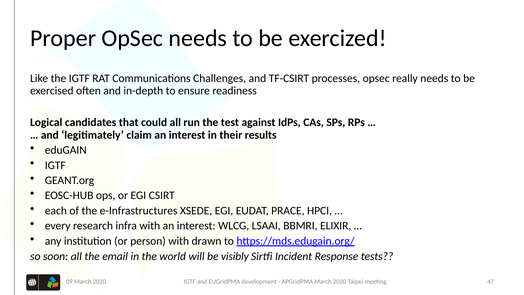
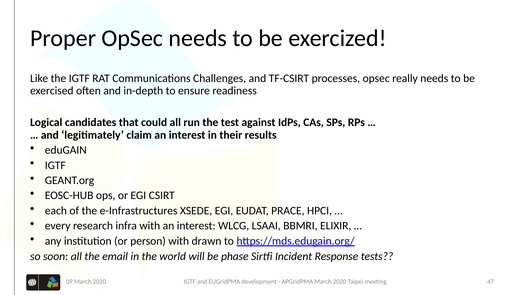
visibly: visibly -> phase
